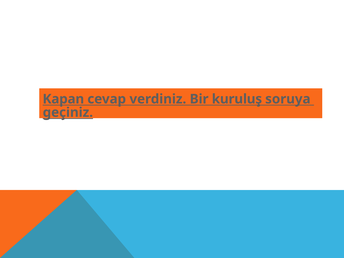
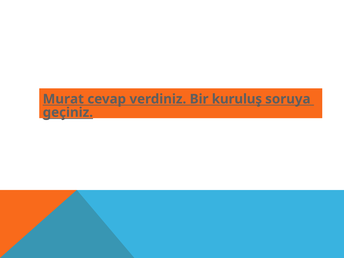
Kapan: Kapan -> Murat
